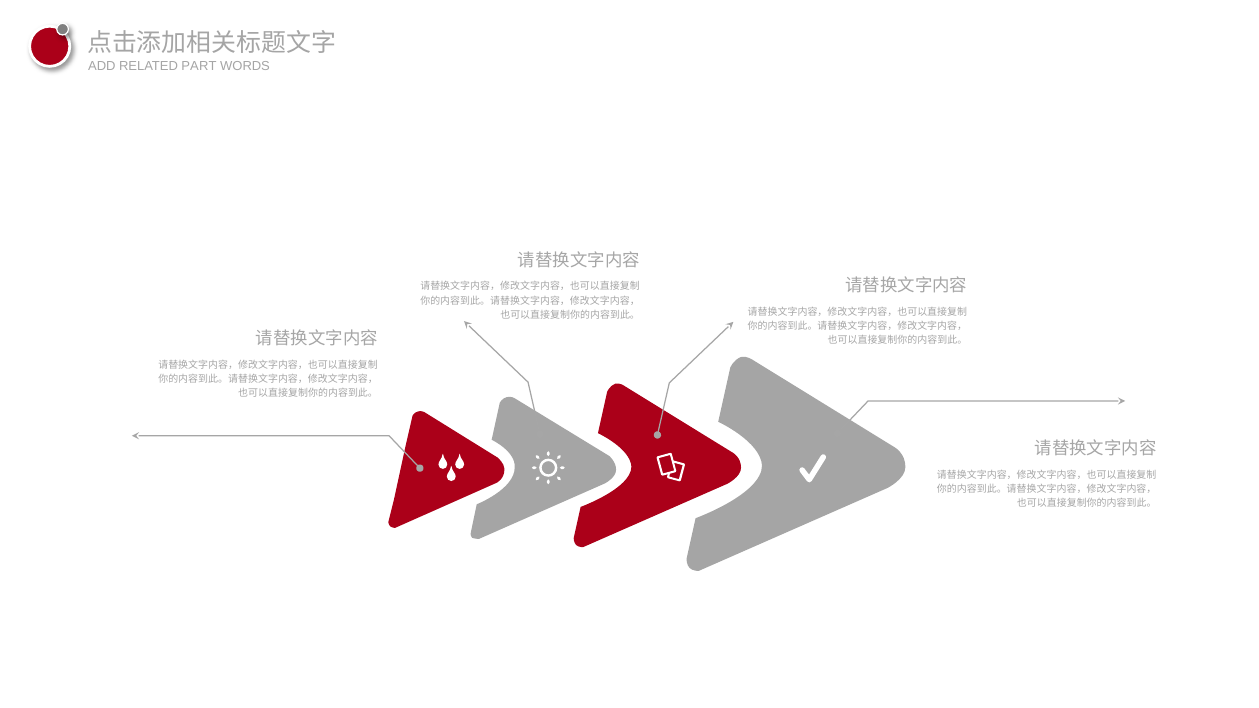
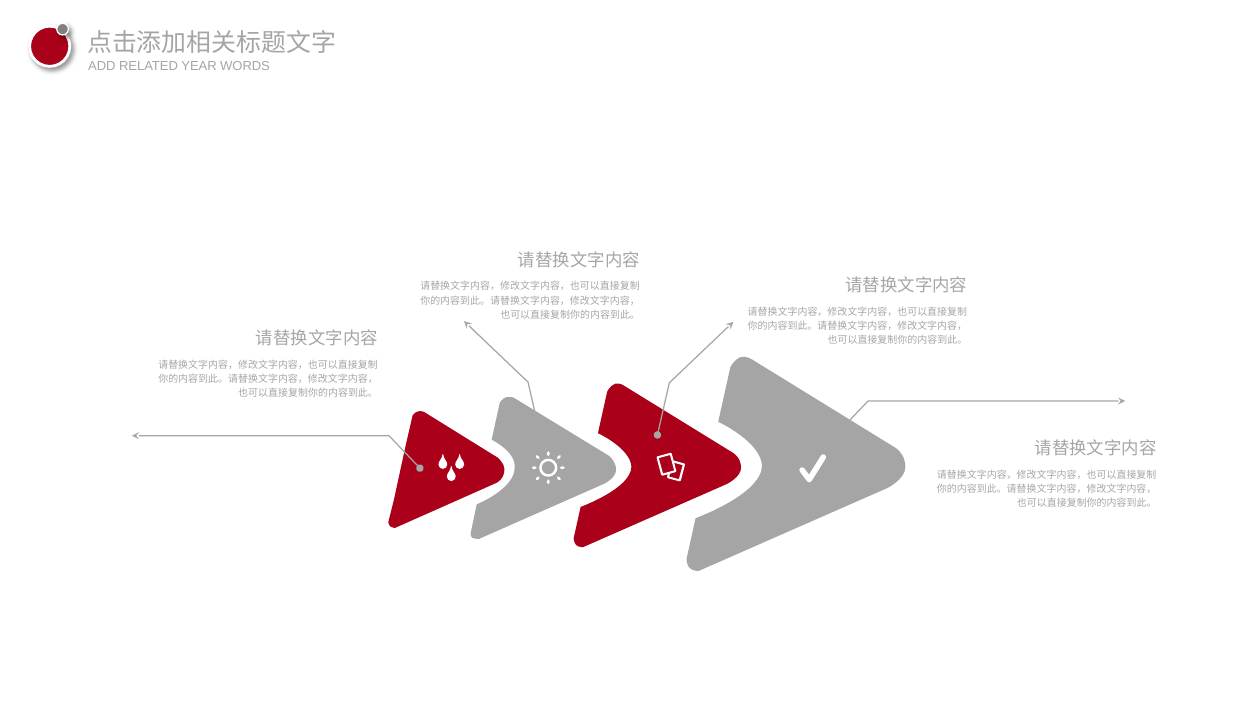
PART: PART -> YEAR
